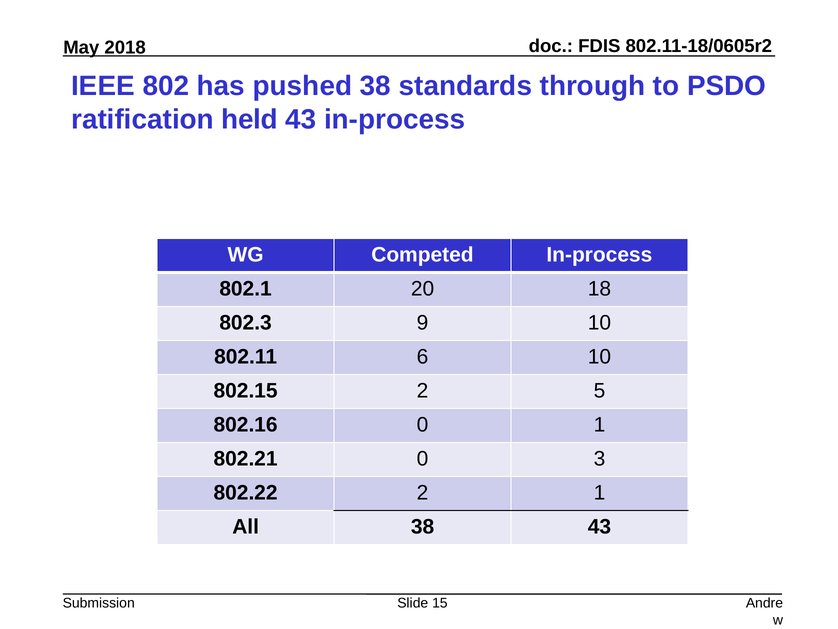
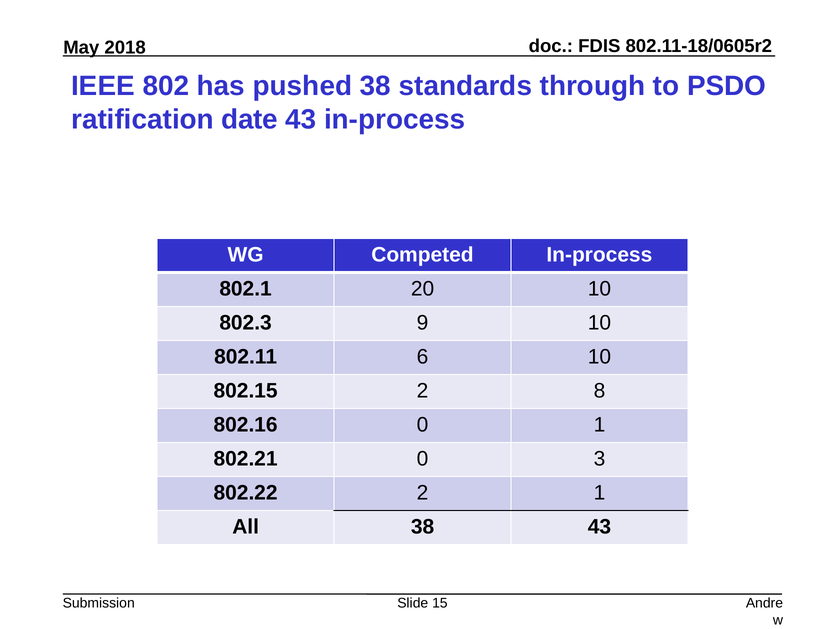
held: held -> date
20 18: 18 -> 10
5: 5 -> 8
